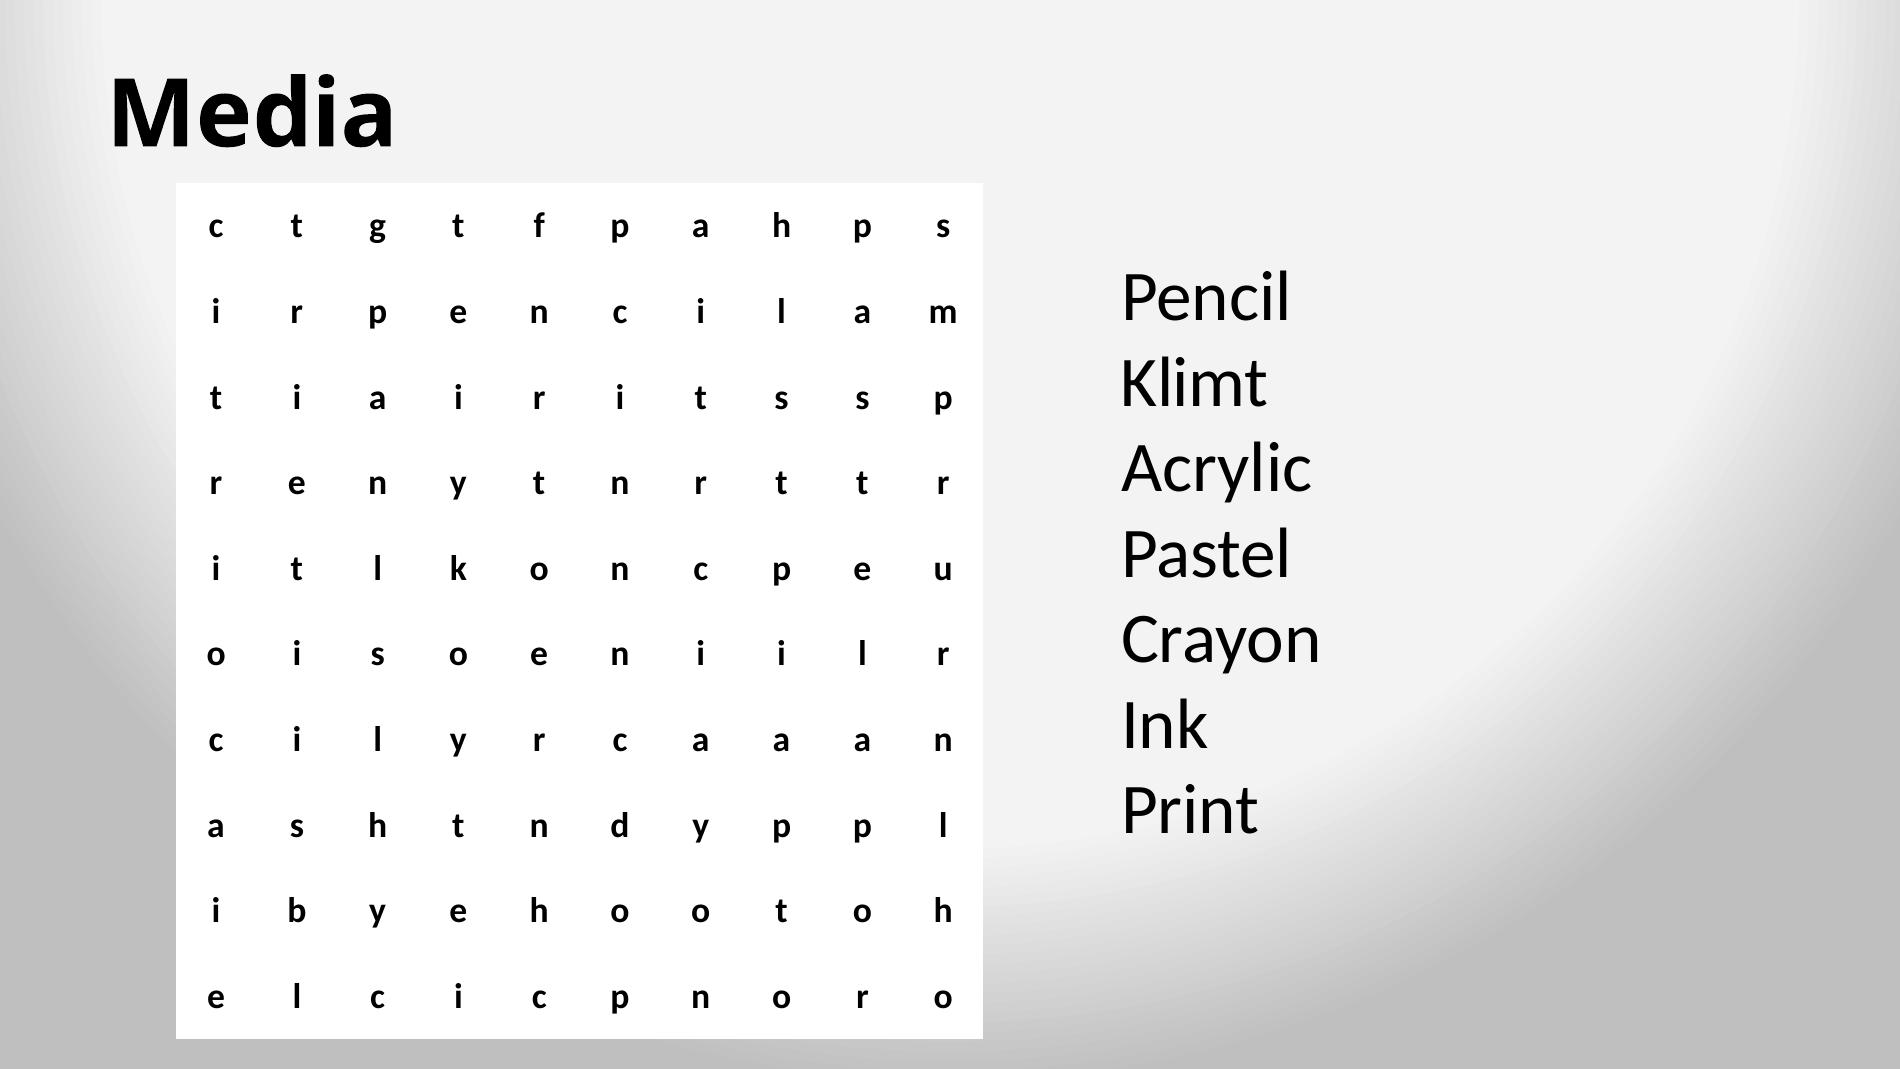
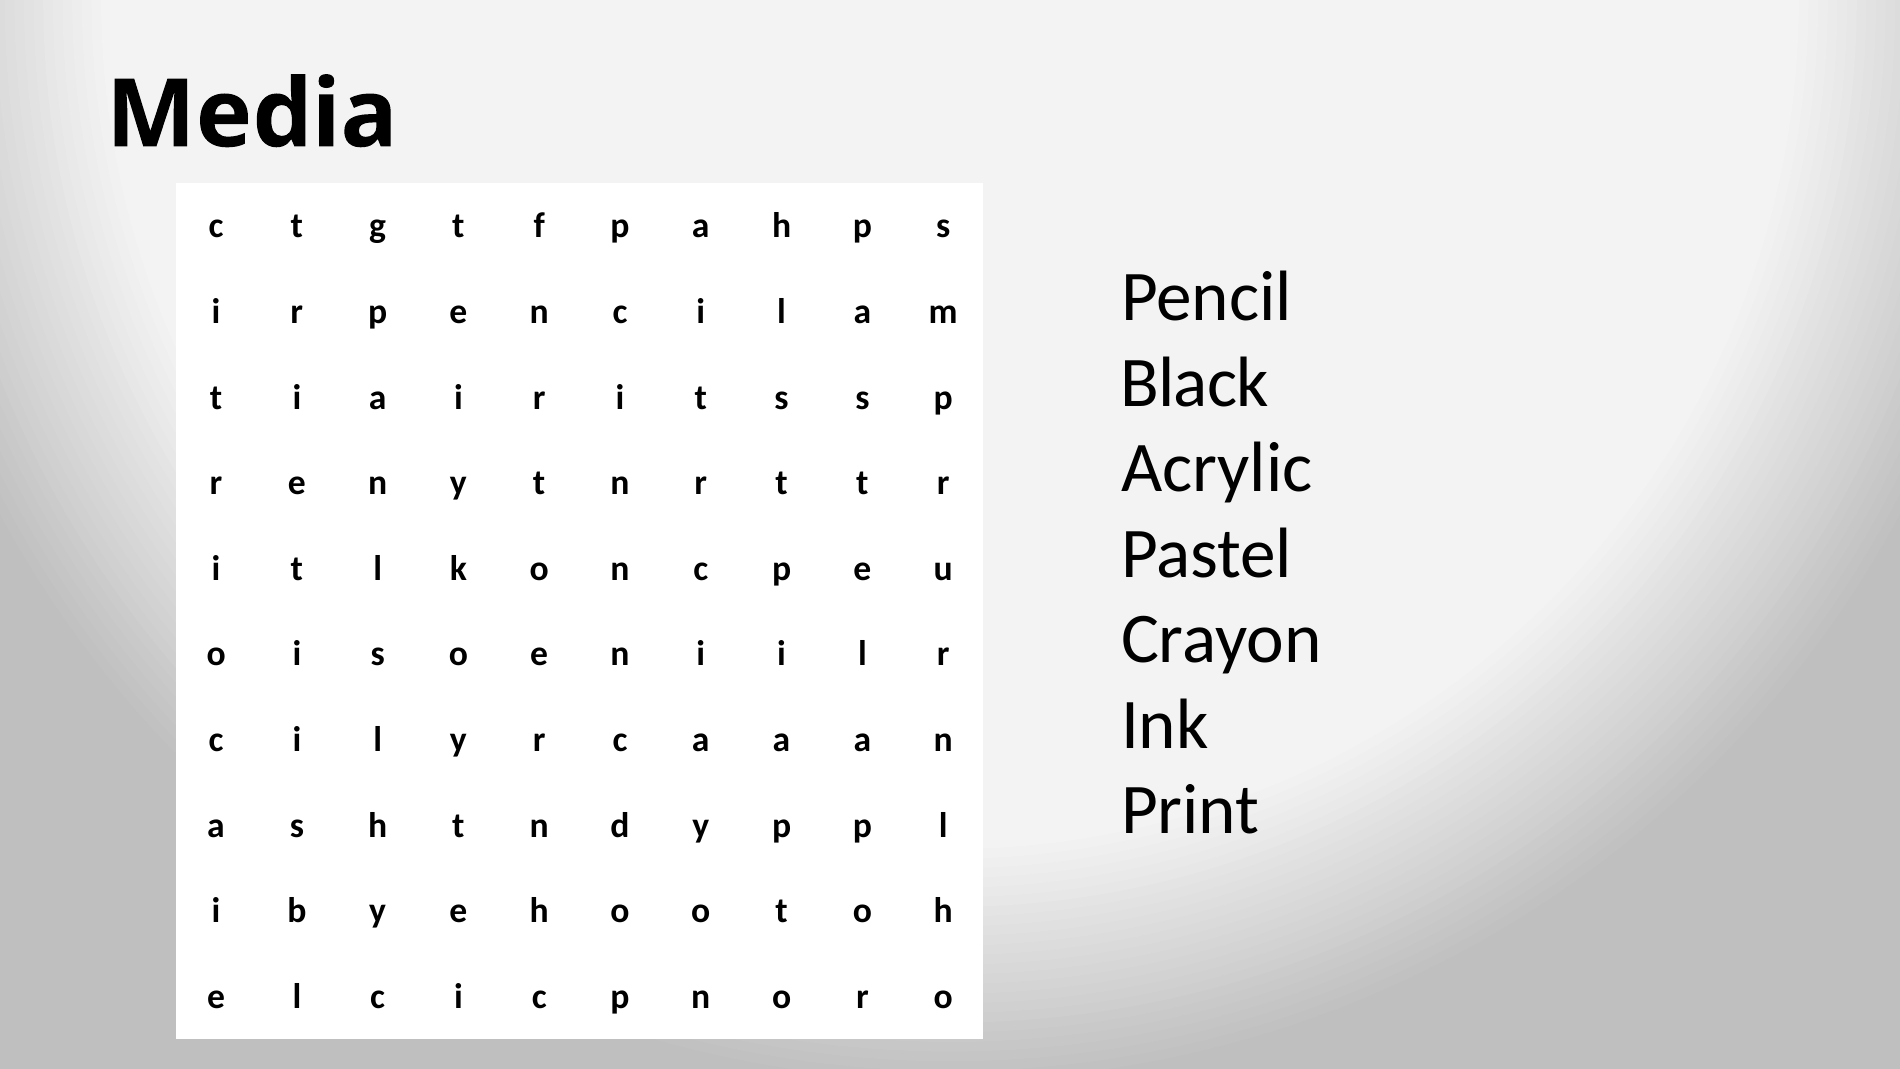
Klimt: Klimt -> Black
